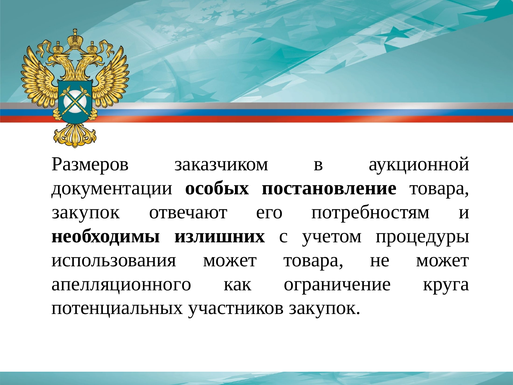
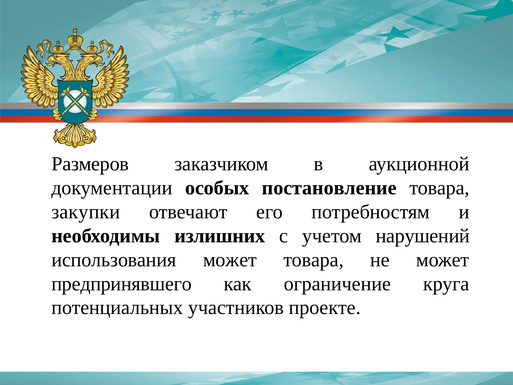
закупок at (86, 212): закупок -> закупки
процедуры: процедуры -> нарушений
апелляционного: апелляционного -> предпринявшего
участников закупок: закупок -> проекте
